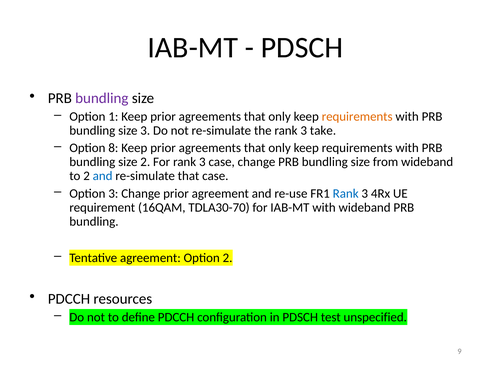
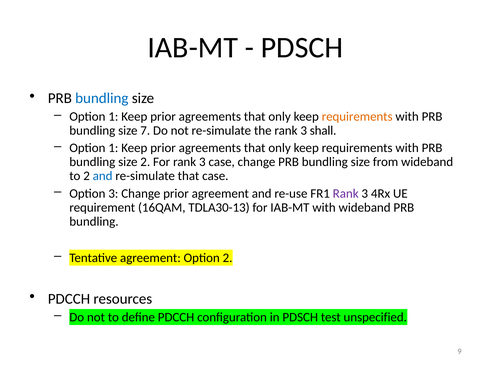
bundling at (102, 98) colour: purple -> blue
size 3: 3 -> 7
take: take -> shall
8 at (113, 148): 8 -> 1
Rank at (346, 194) colour: blue -> purple
TDLA30-70: TDLA30-70 -> TDLA30-13
